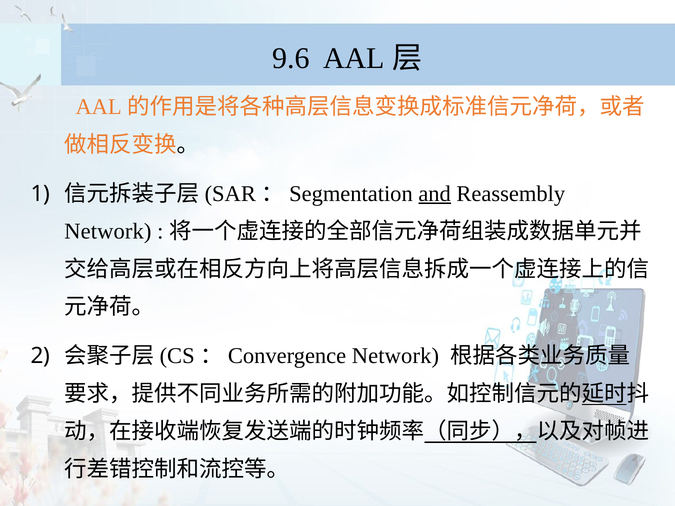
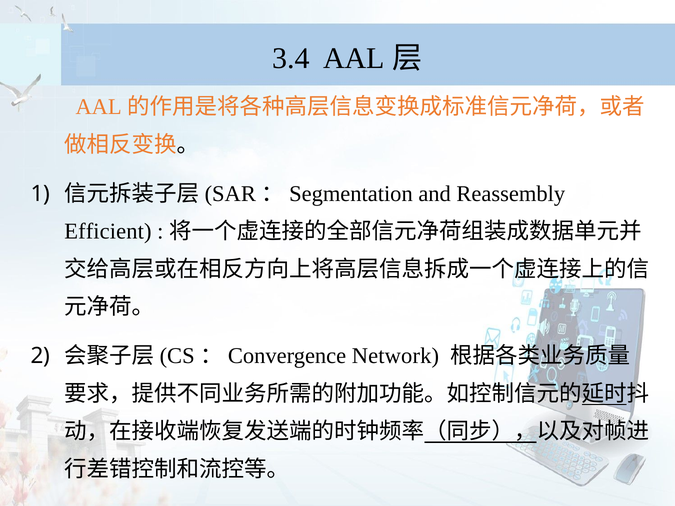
9.6: 9.6 -> 3.4
and underline: present -> none
Network at (108, 231): Network -> Efficient
